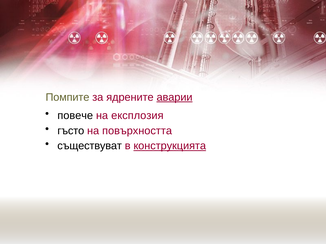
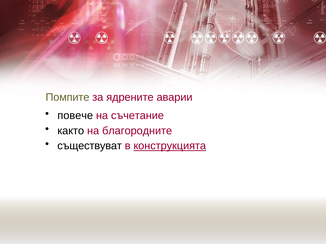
аварии underline: present -> none
експлозия: експлозия -> съчетание
гъсто: гъсто -> както
повърхността: повърхността -> благородните
